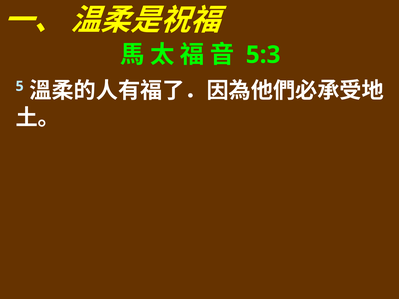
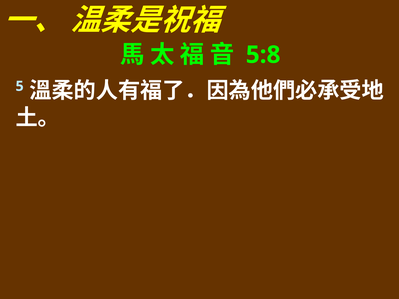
5:3: 5:3 -> 5:8
